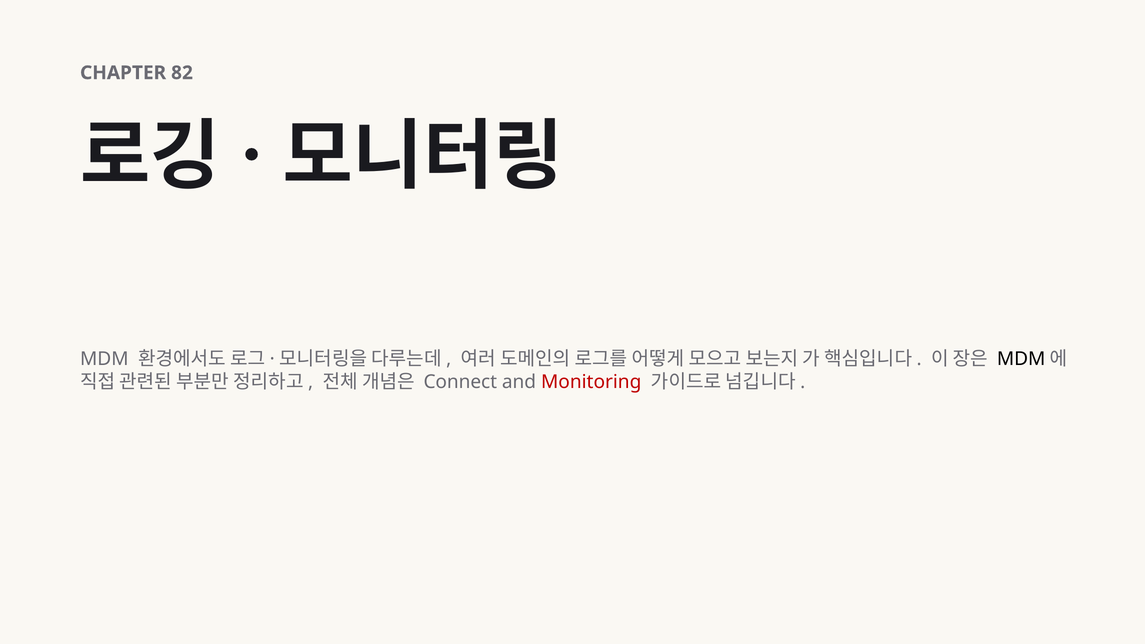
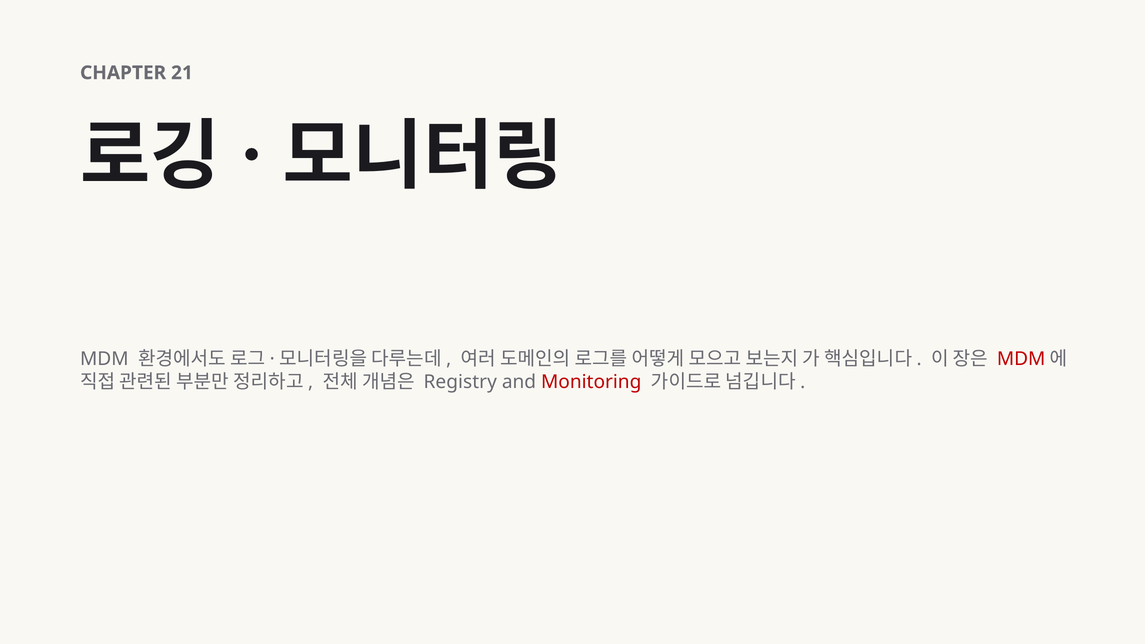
82: 82 -> 21
MDM at (1021, 359) colour: black -> red
Connect: Connect -> Registry
